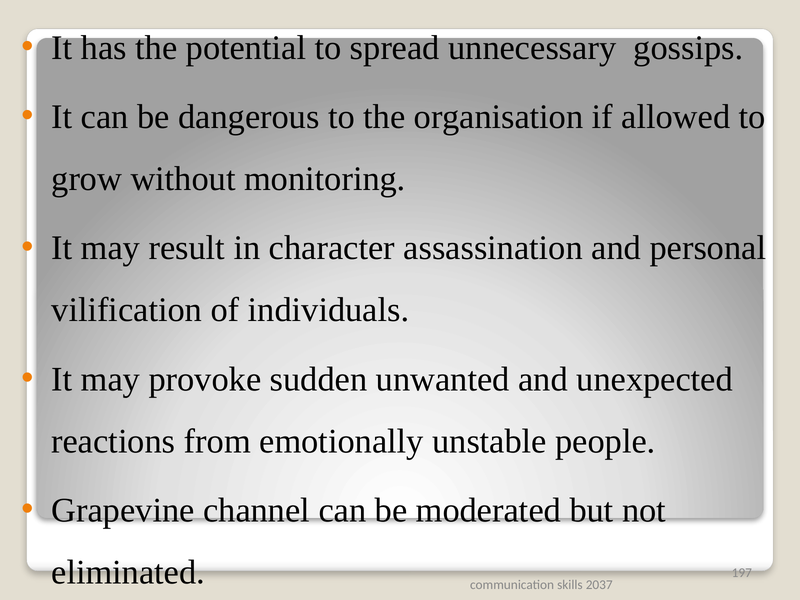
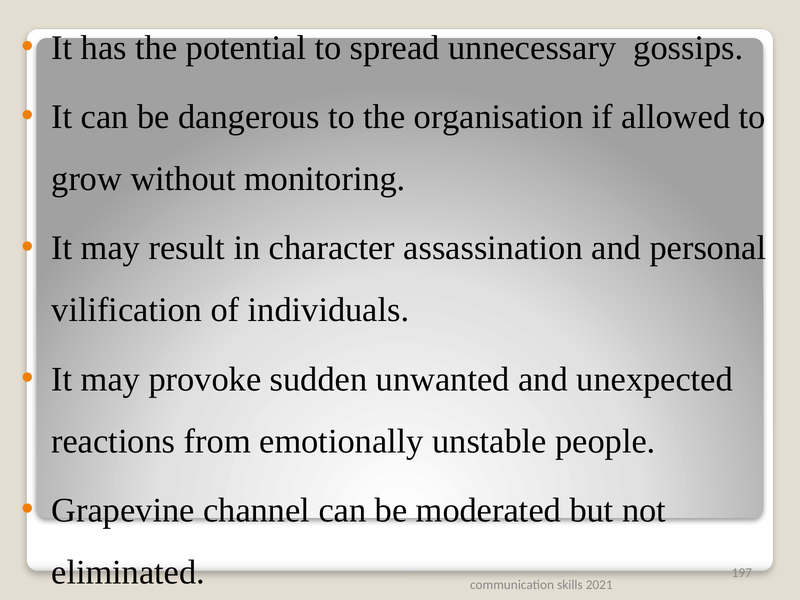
2037: 2037 -> 2021
